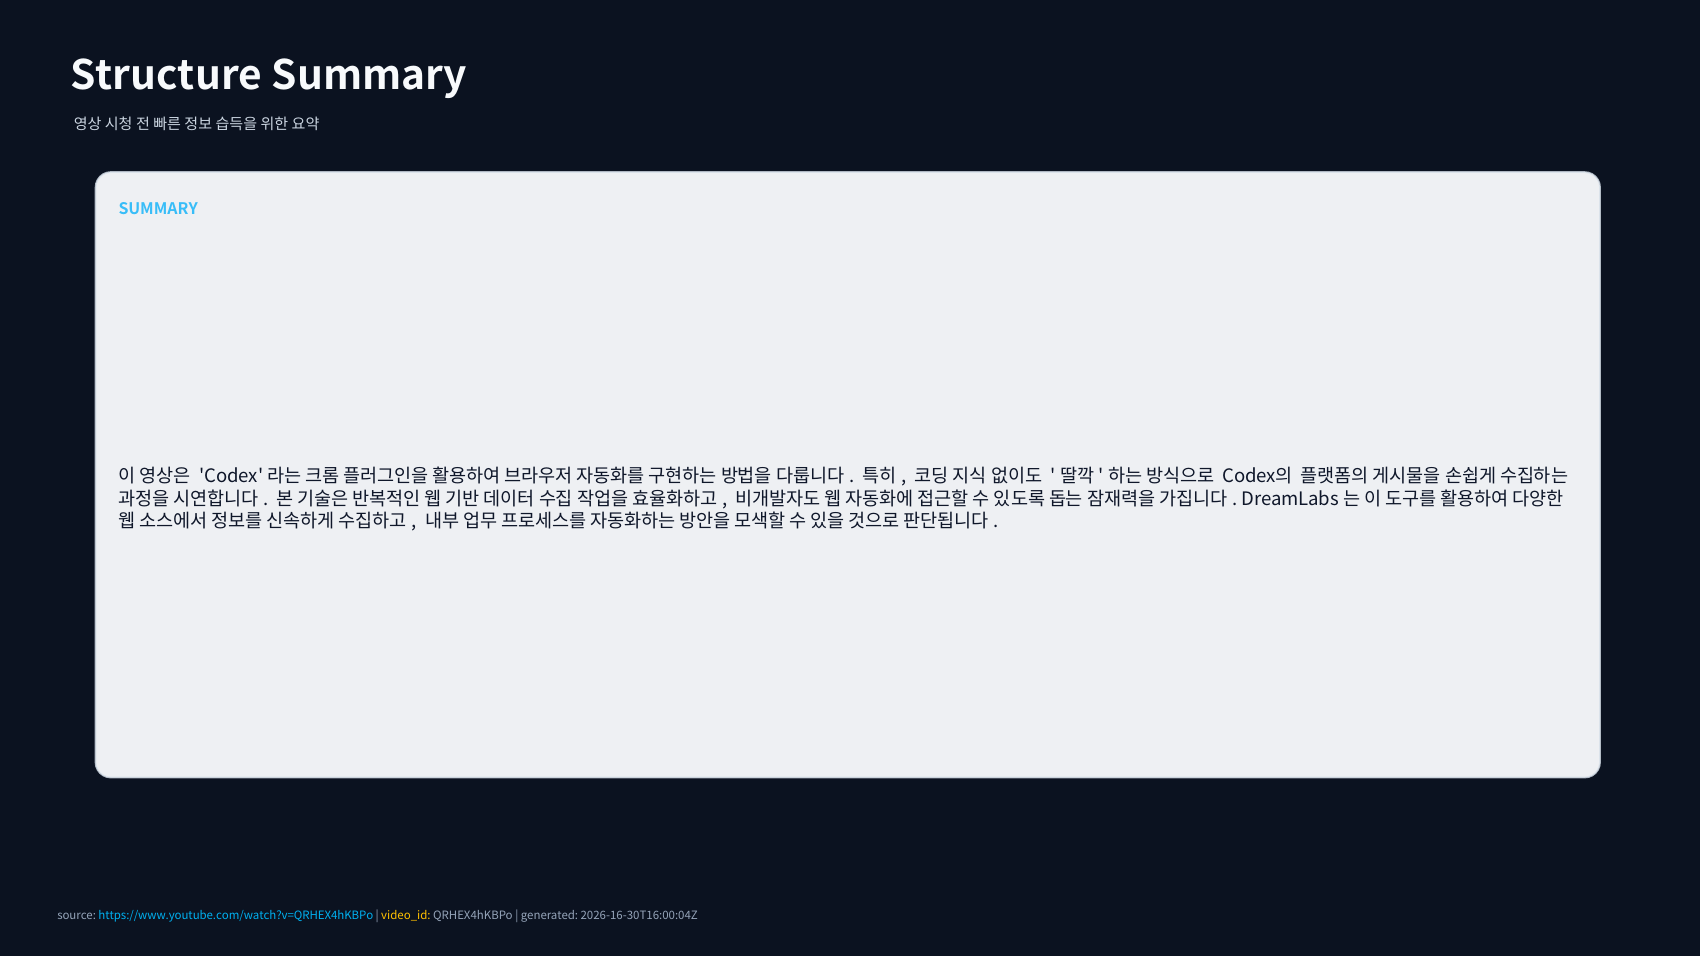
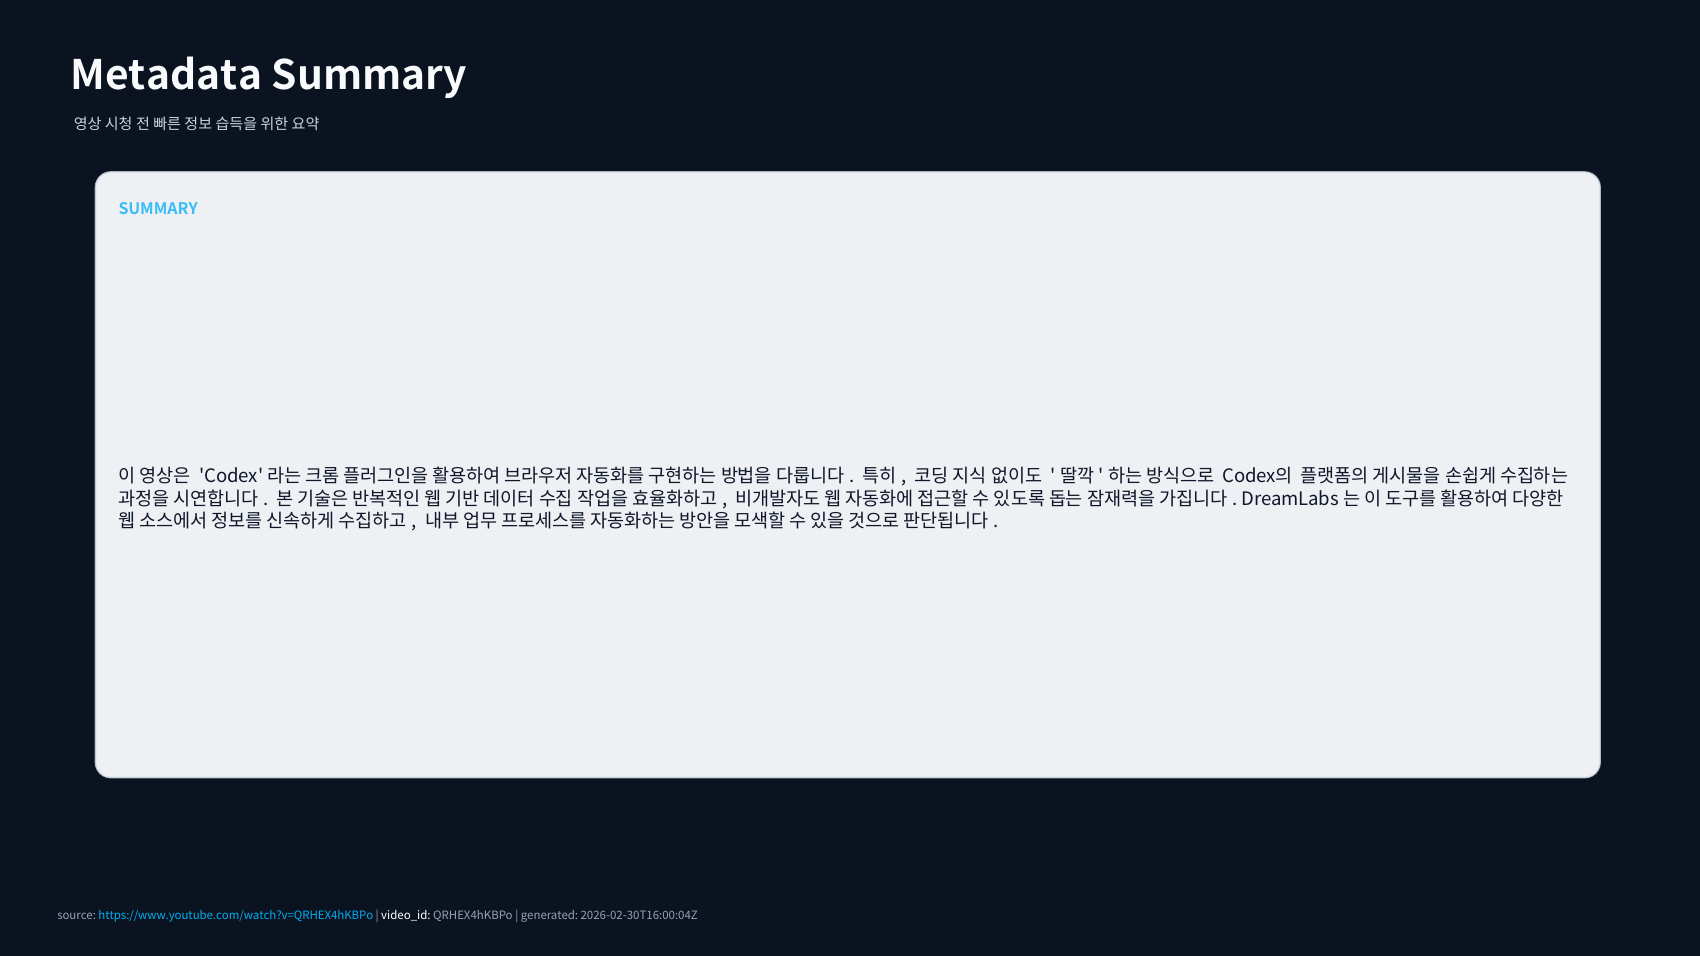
Structure: Structure -> Metadata
video_id colour: yellow -> white
2026-16-30T16:00:04Z: 2026-16-30T16:00:04Z -> 2026-02-30T16:00:04Z
